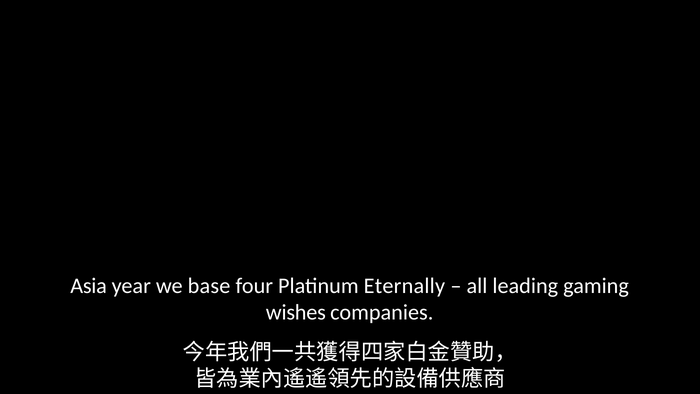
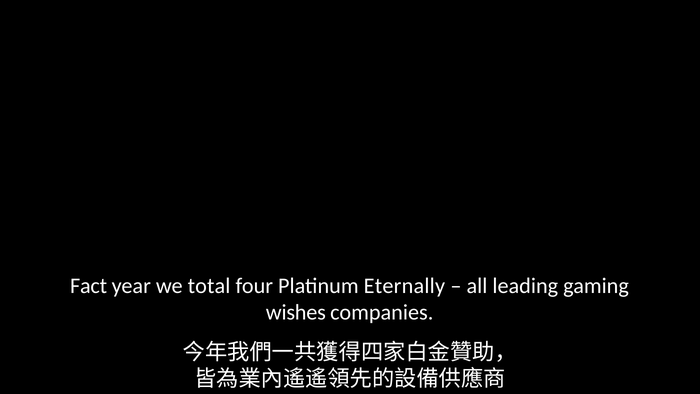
Asia: Asia -> Fact
base: base -> total
